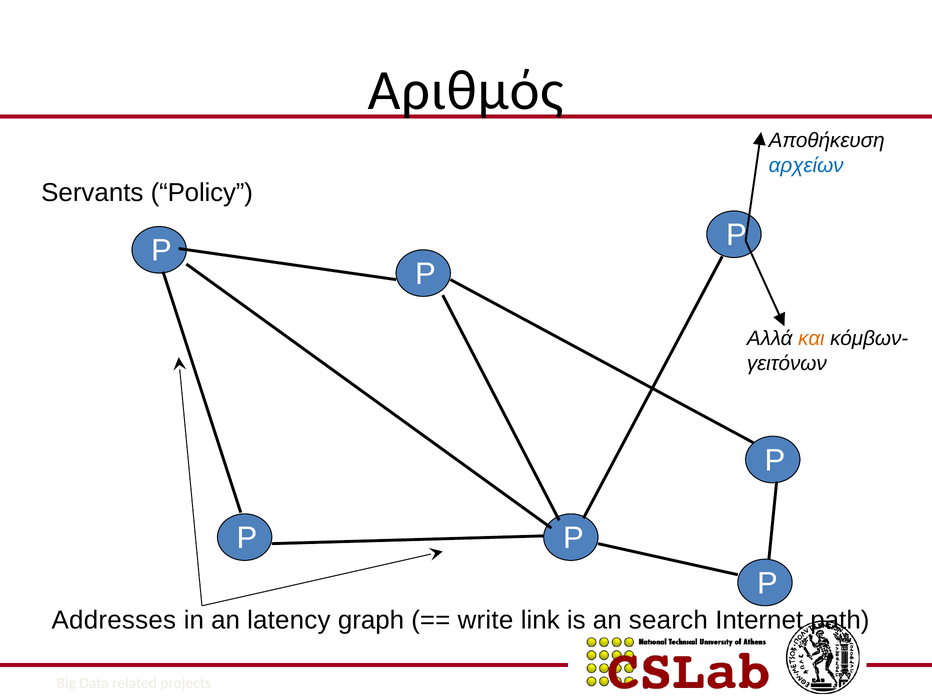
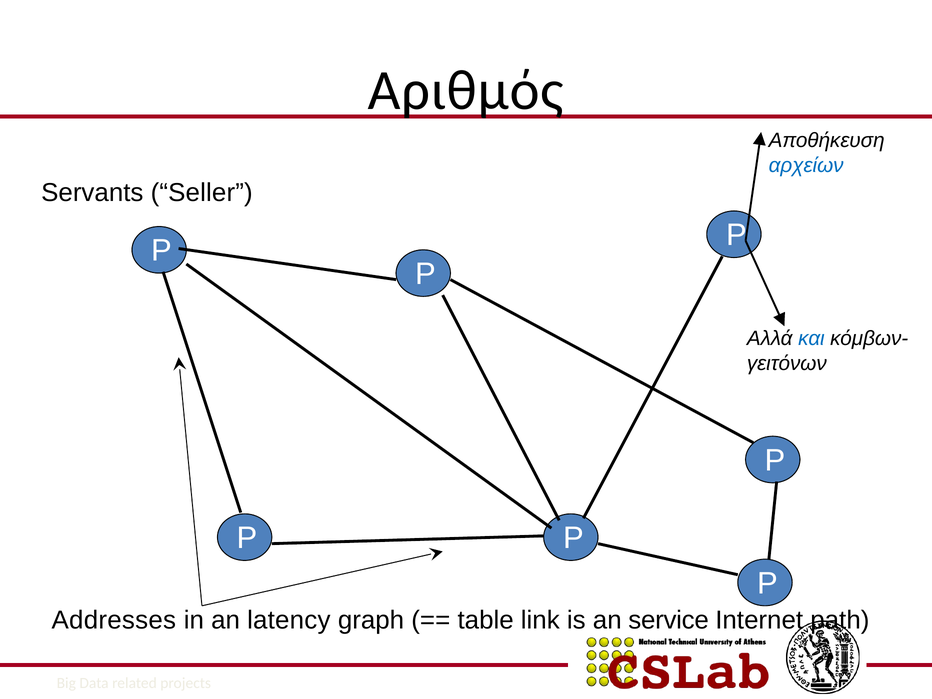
Policy: Policy -> Seller
και colour: orange -> blue
write: write -> table
search: search -> service
